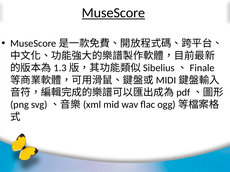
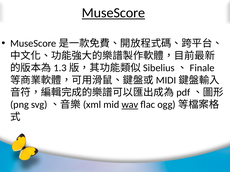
wav underline: none -> present
